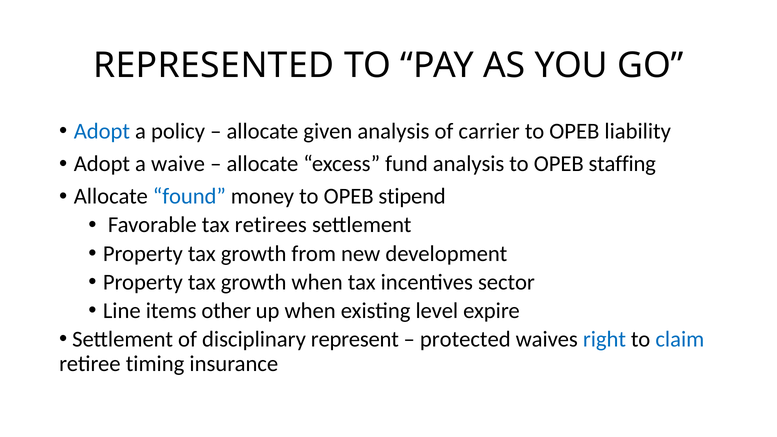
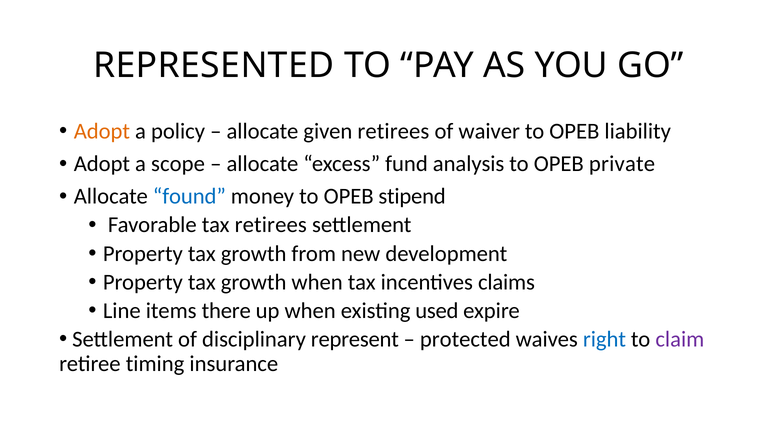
Adopt at (102, 131) colour: blue -> orange
given analysis: analysis -> retirees
carrier: carrier -> waiver
waive: waive -> scope
staffing: staffing -> private
sector: sector -> claims
other: other -> there
level: level -> used
claim colour: blue -> purple
